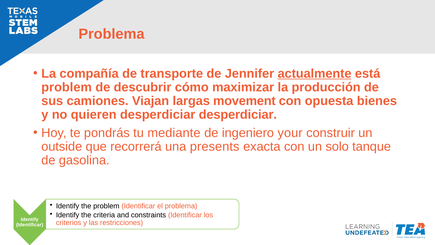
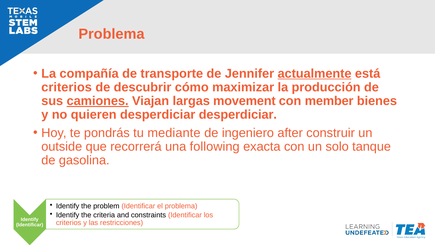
problem at (67, 87): problem -> criterios
camiones underline: none -> present
opuesta: opuesta -> member
your: your -> after
presents: presents -> following
